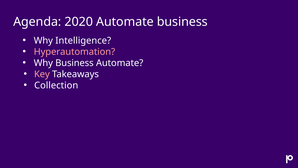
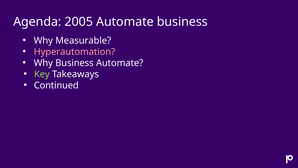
2020: 2020 -> 2005
Intelligence: Intelligence -> Measurable
Key colour: pink -> light green
Collection: Collection -> Continued
